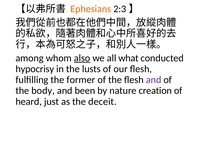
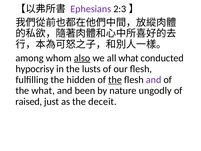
Ephesians colour: orange -> purple
former: former -> hidden
the at (115, 80) underline: none -> present
the body: body -> what
creation: creation -> ungodly
heard: heard -> raised
